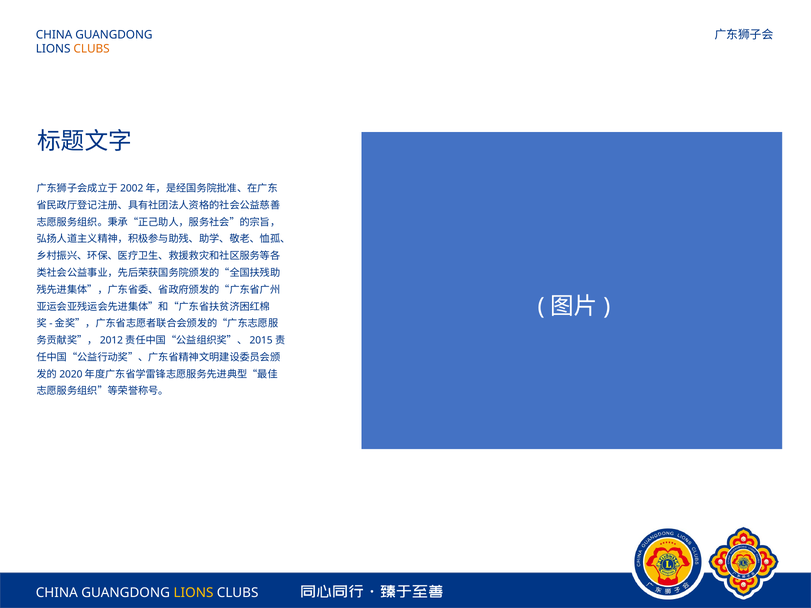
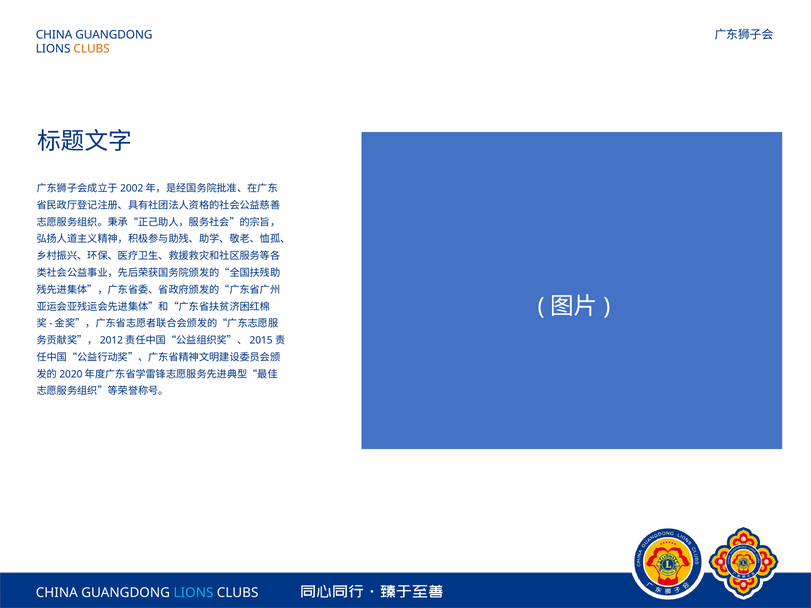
LIONS at (193, 593) colour: yellow -> light blue
